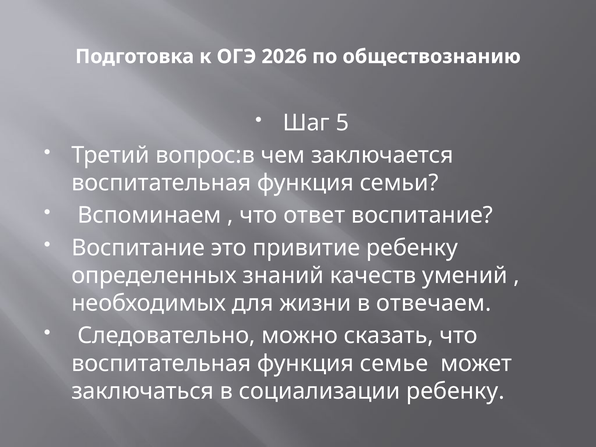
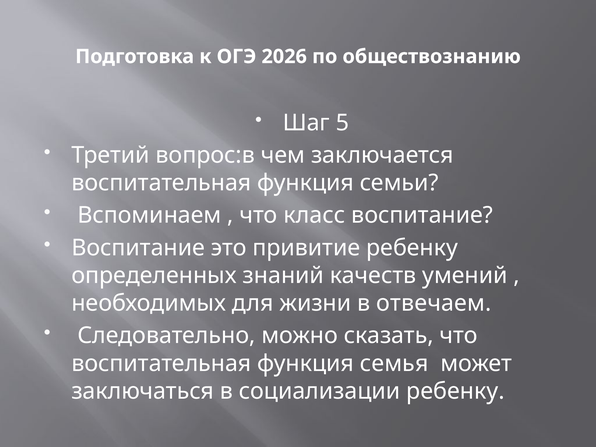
ответ: ответ -> класс
семье: семье -> семья
